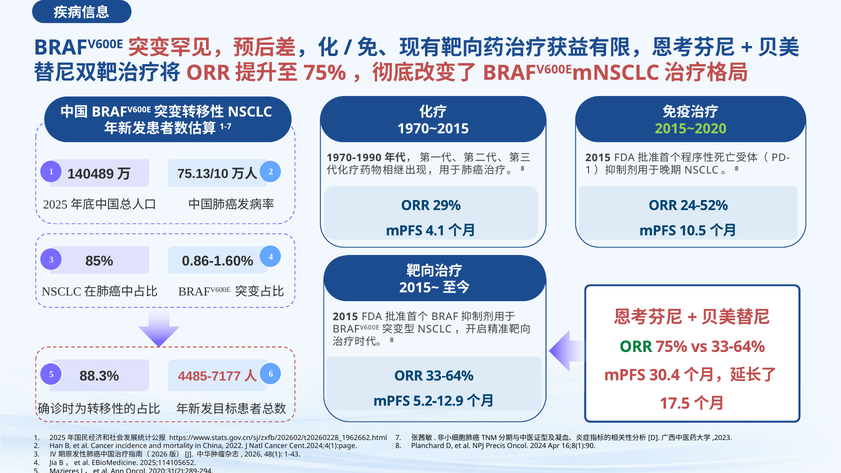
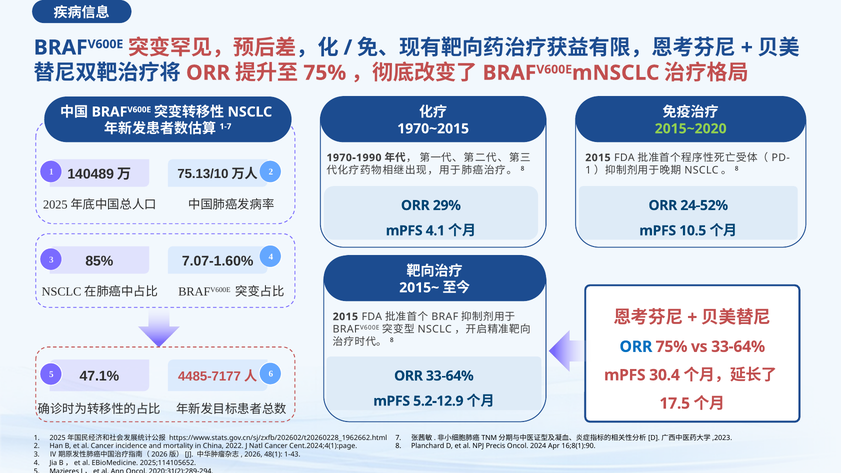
0.86-1.60%: 0.86-1.60% -> 7.07-1.60%
ORR at (636, 347) colour: green -> blue
88.3%: 88.3% -> 47.1%
